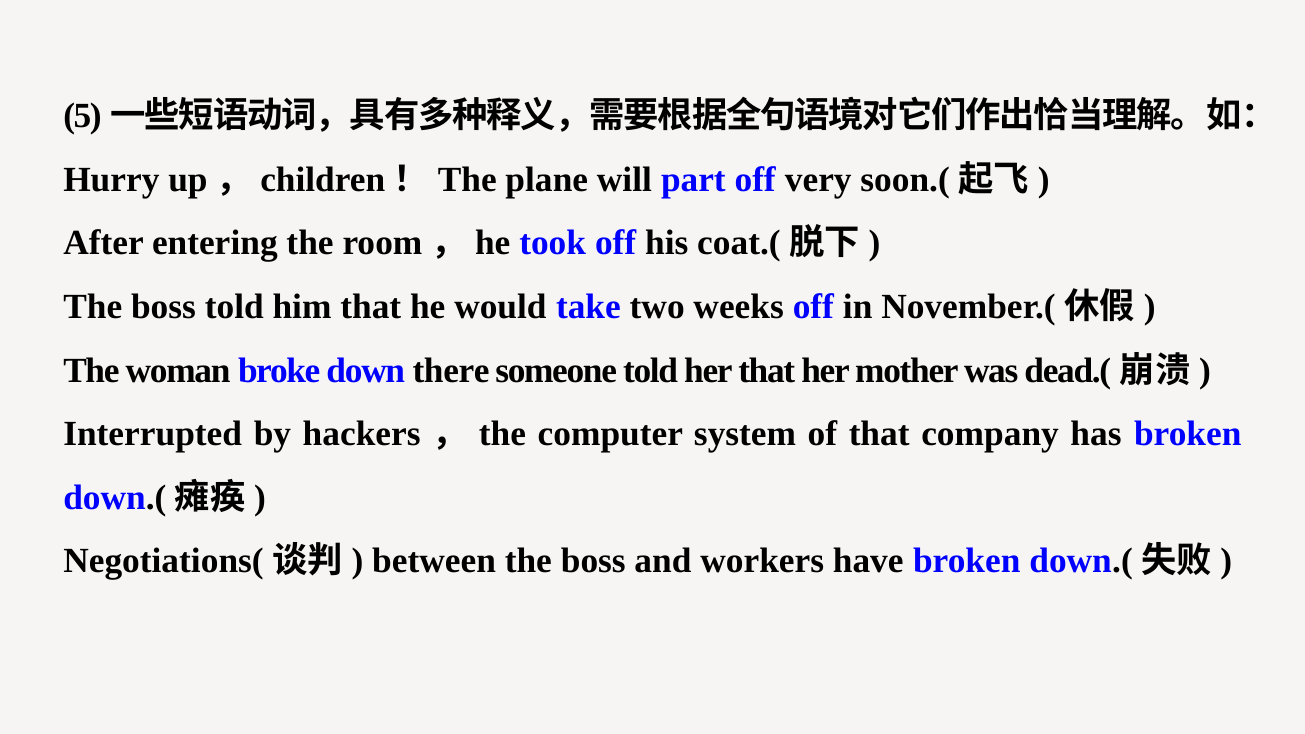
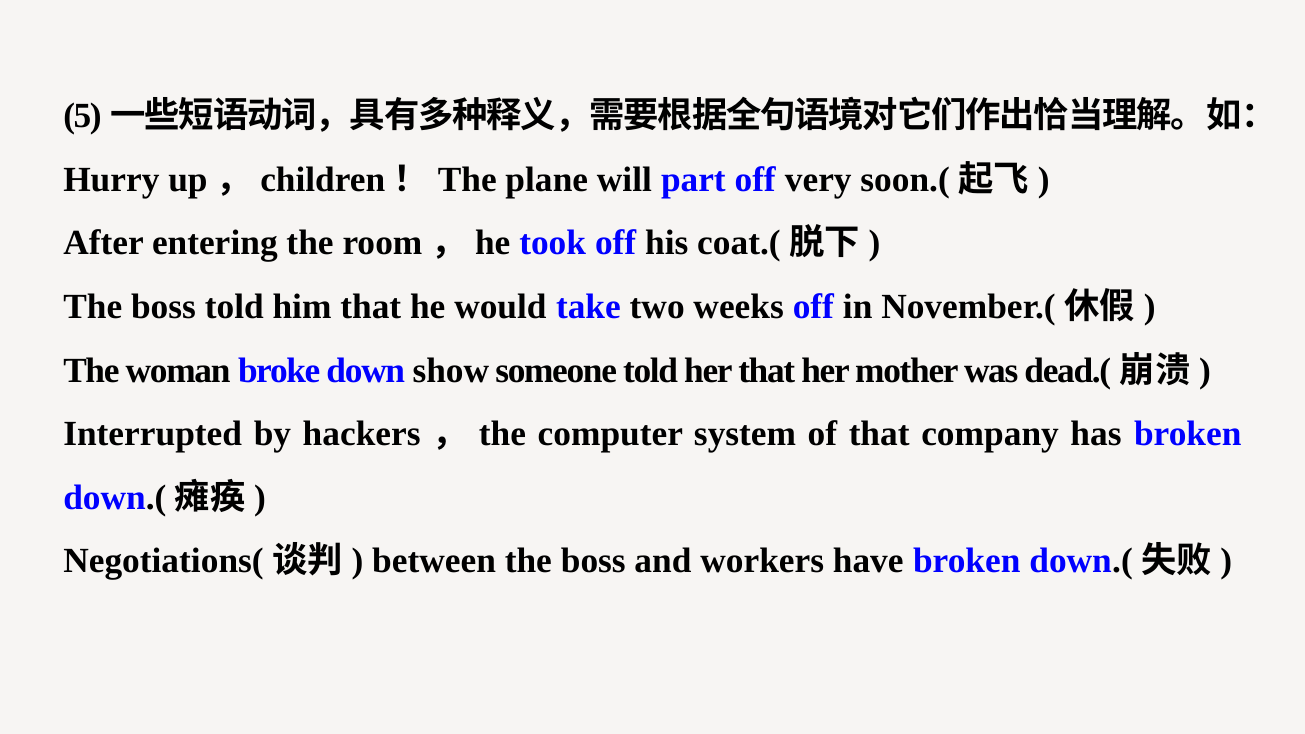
there: there -> show
